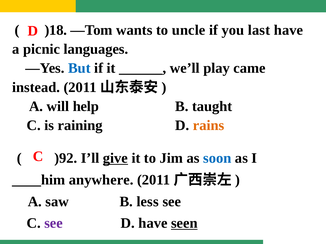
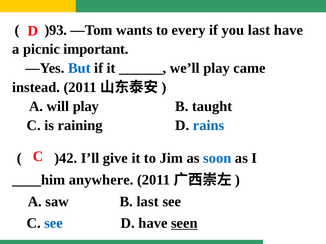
)18: )18 -> )93
uncle: uncle -> every
languages: languages -> important
will help: help -> play
rains colour: orange -> blue
)92: )92 -> )42
give underline: present -> none
B less: less -> last
see at (54, 224) colour: purple -> blue
